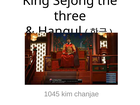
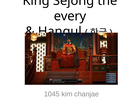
three: three -> every
